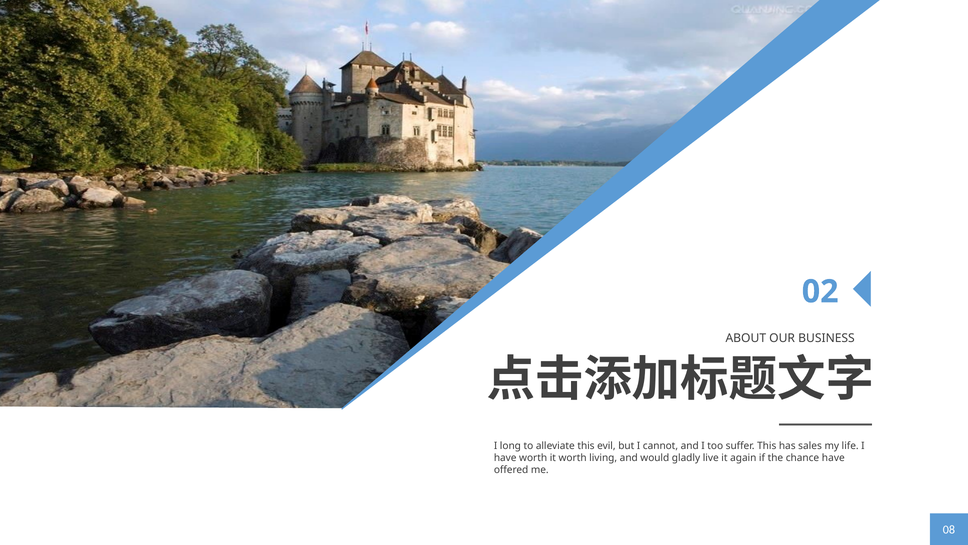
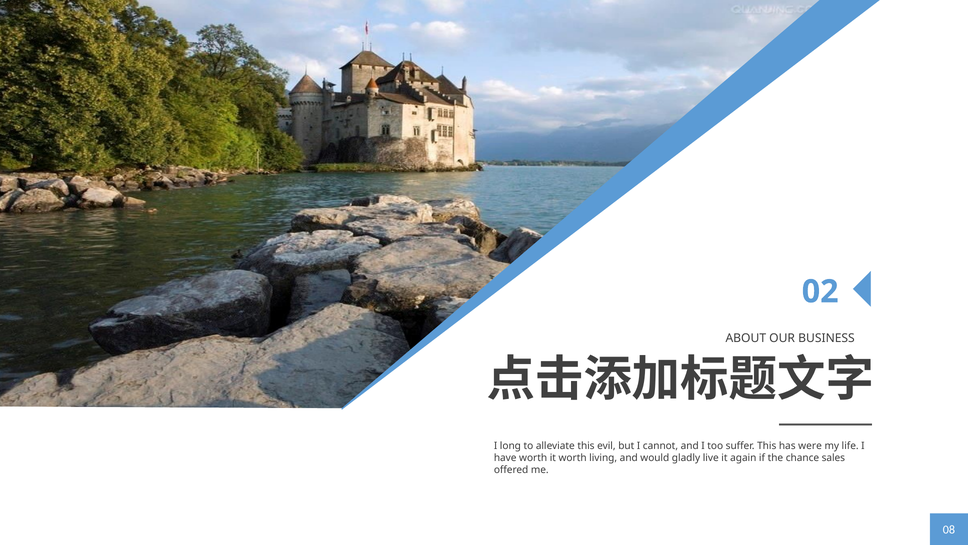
sales: sales -> were
chance have: have -> sales
